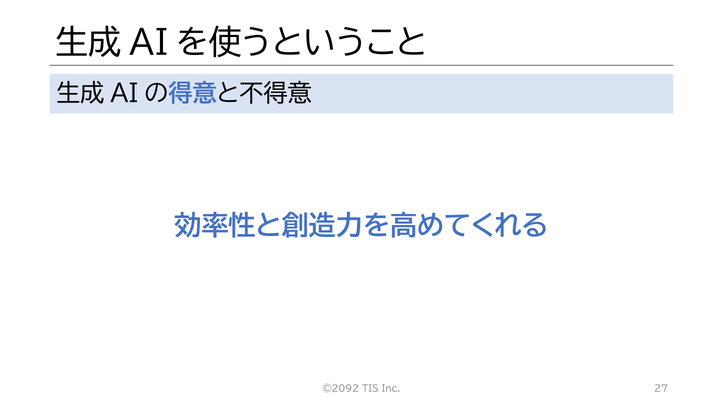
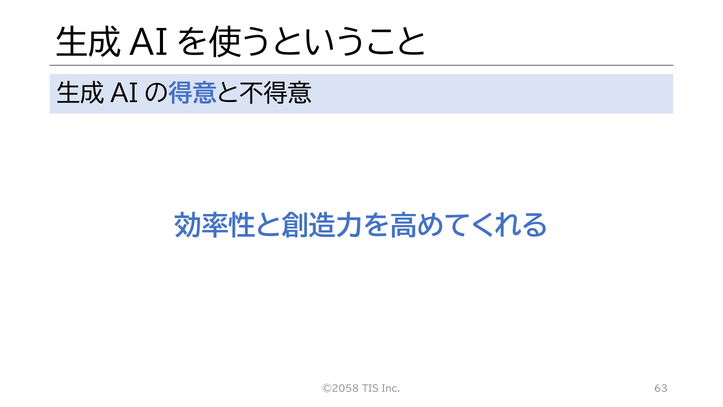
©2092: ©2092 -> ©2058
27: 27 -> 63
